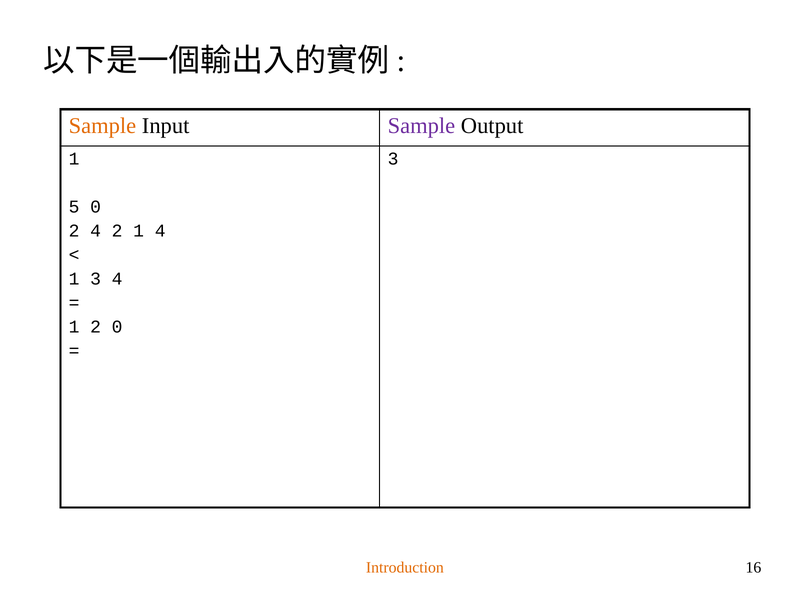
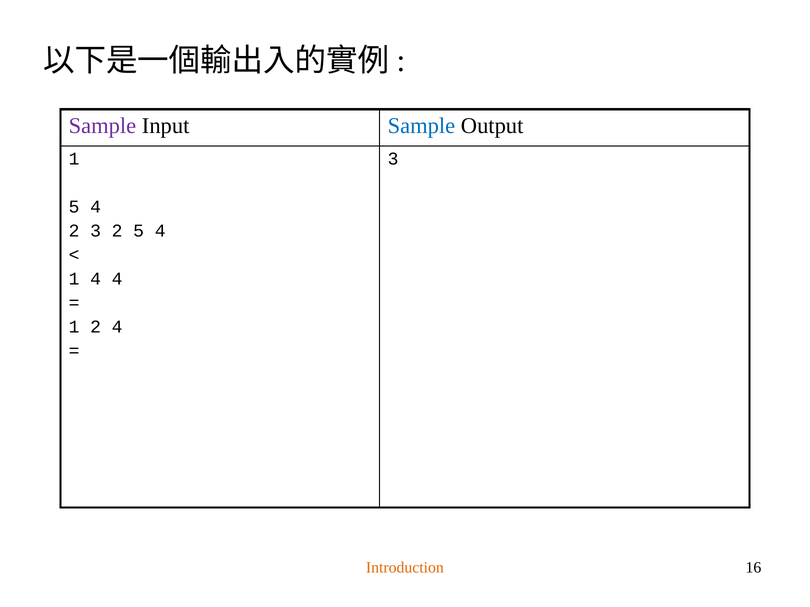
Sample at (102, 126) colour: orange -> purple
Sample at (421, 126) colour: purple -> blue
0 at (96, 207): 0 -> 4
2 4: 4 -> 3
2 1: 1 -> 5
1 3: 3 -> 4
2 0: 0 -> 4
